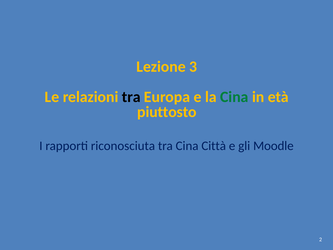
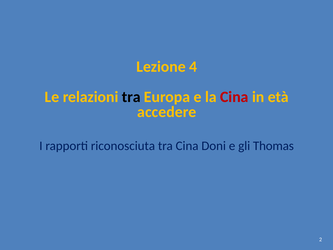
3: 3 -> 4
Cina at (234, 97) colour: green -> red
piuttosto: piuttosto -> accedere
Città: Città -> Doni
Moodle: Moodle -> Thomas
